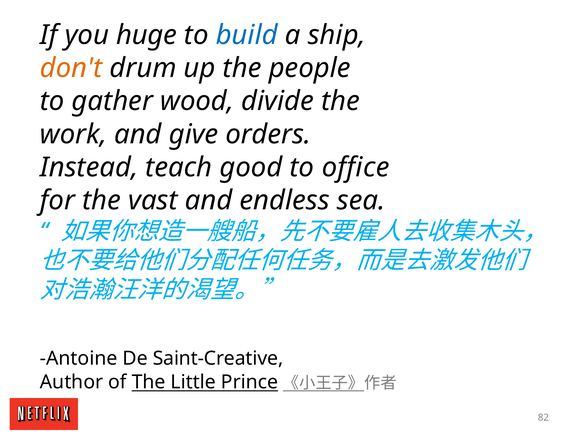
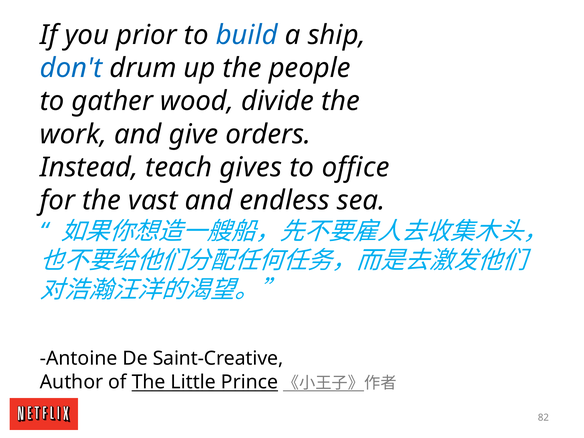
huge: huge -> prior
don't colour: orange -> blue
good: good -> gives
